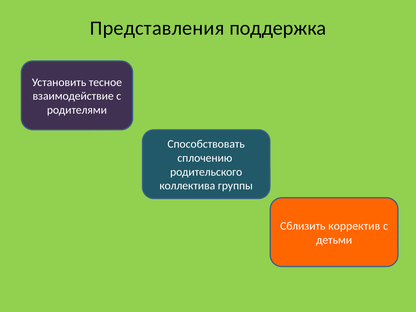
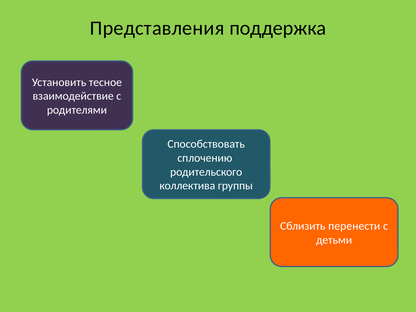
корректив: корректив -> перенести
